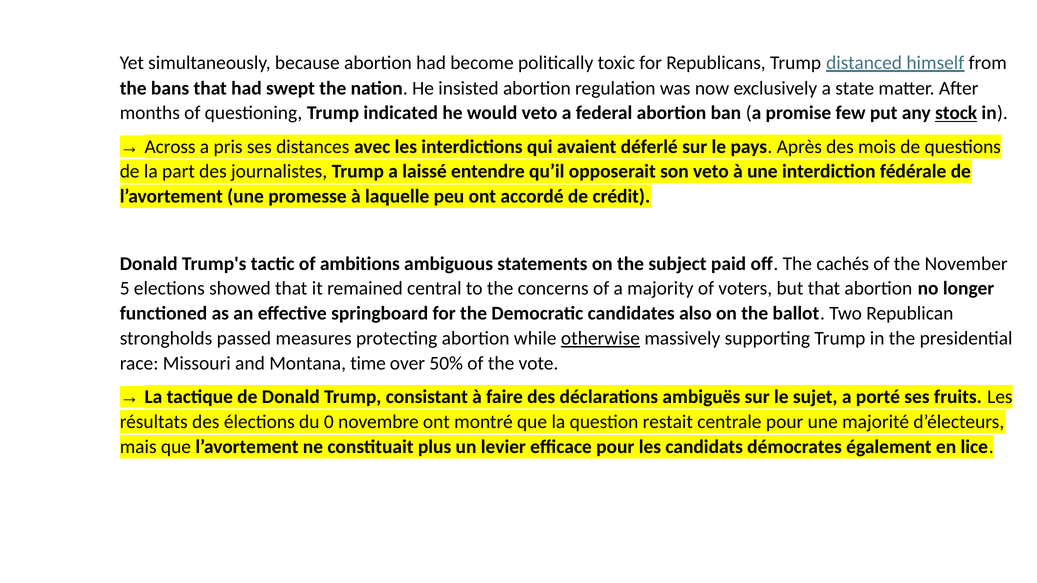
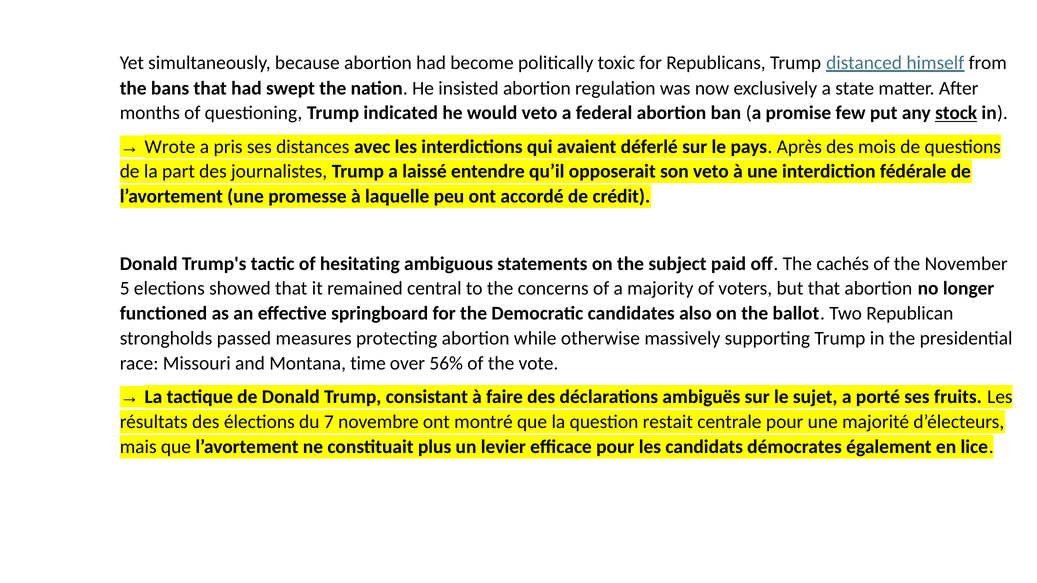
Across: Across -> Wrote
ambitions: ambitions -> hesitating
otherwise underline: present -> none
50%: 50% -> 56%
0: 0 -> 7
